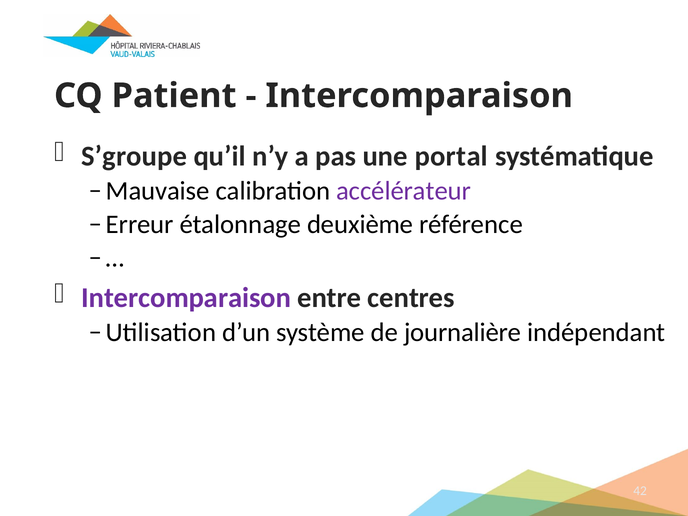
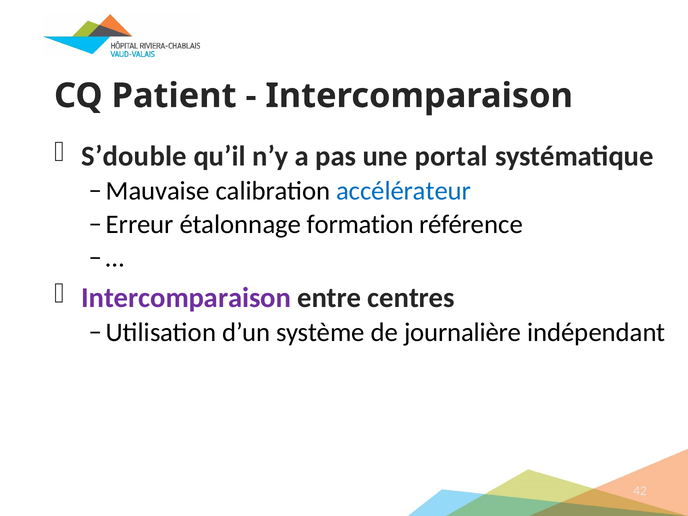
S’groupe: S’groupe -> S’double
accélérateur colour: purple -> blue
deuxième: deuxième -> formation
